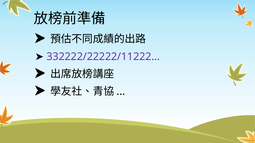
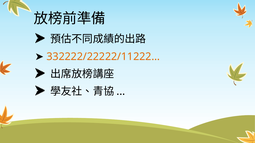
332222/22222/11222… colour: purple -> orange
